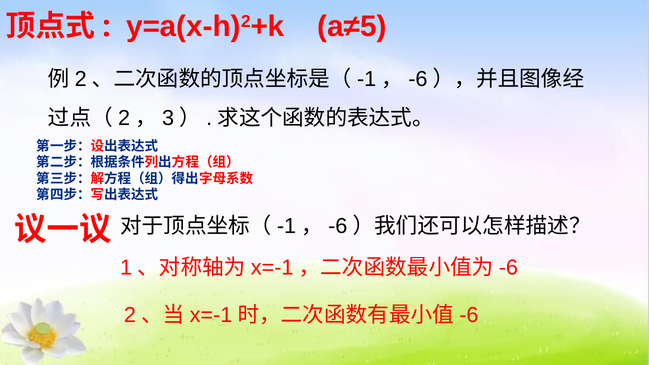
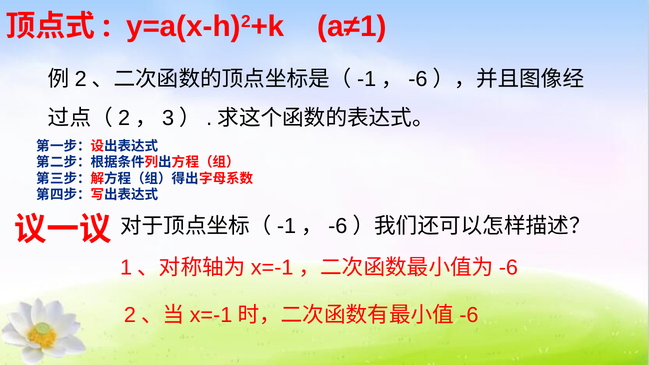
a≠5: a≠5 -> a≠1
